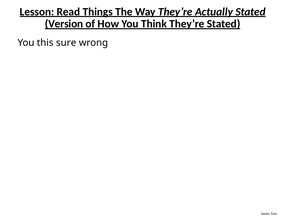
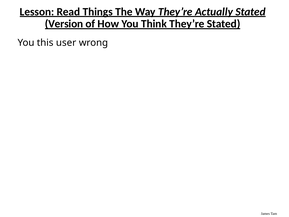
sure: sure -> user
